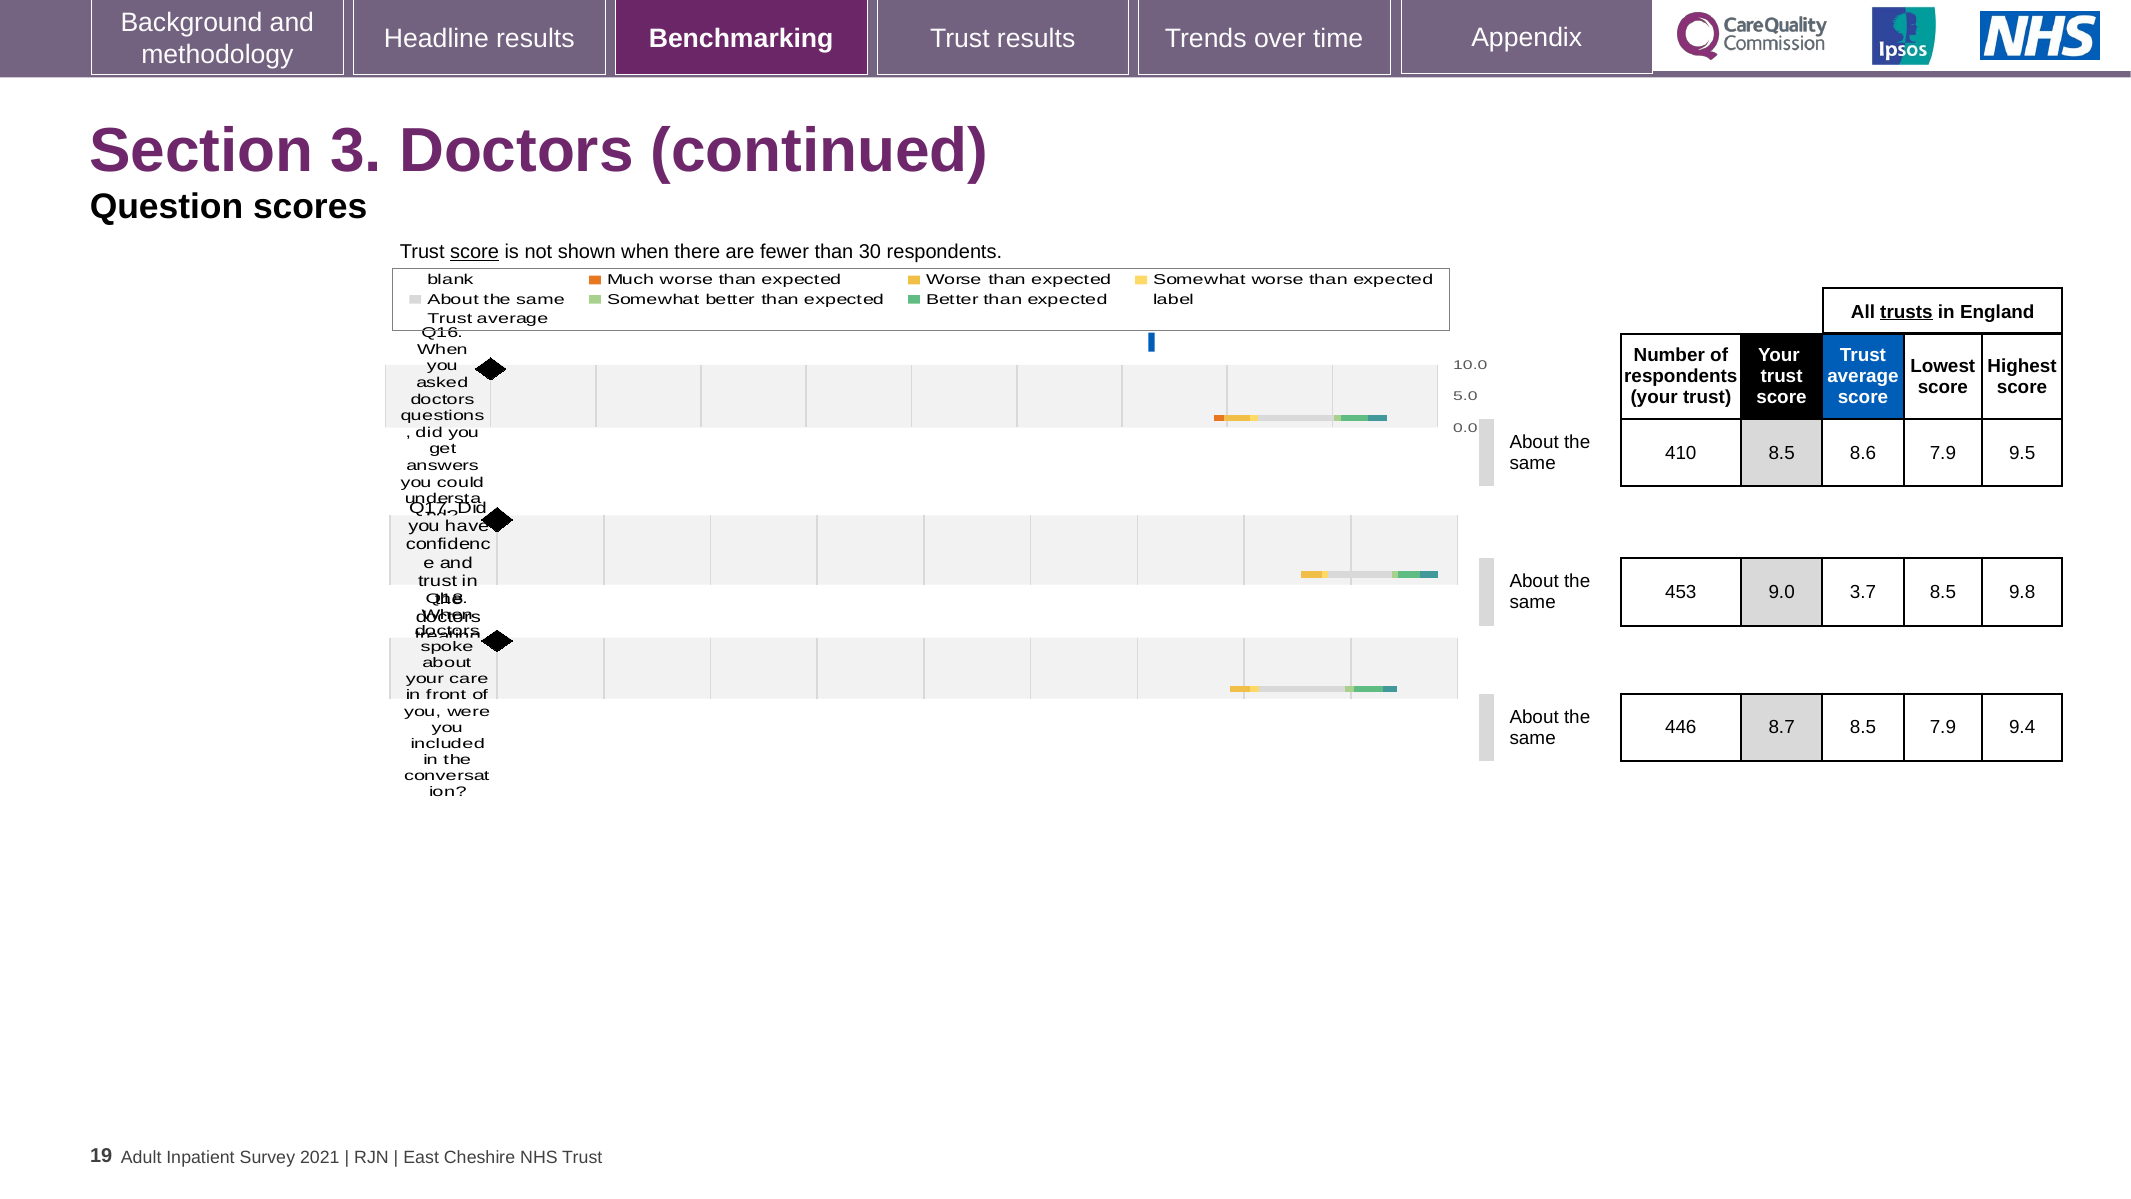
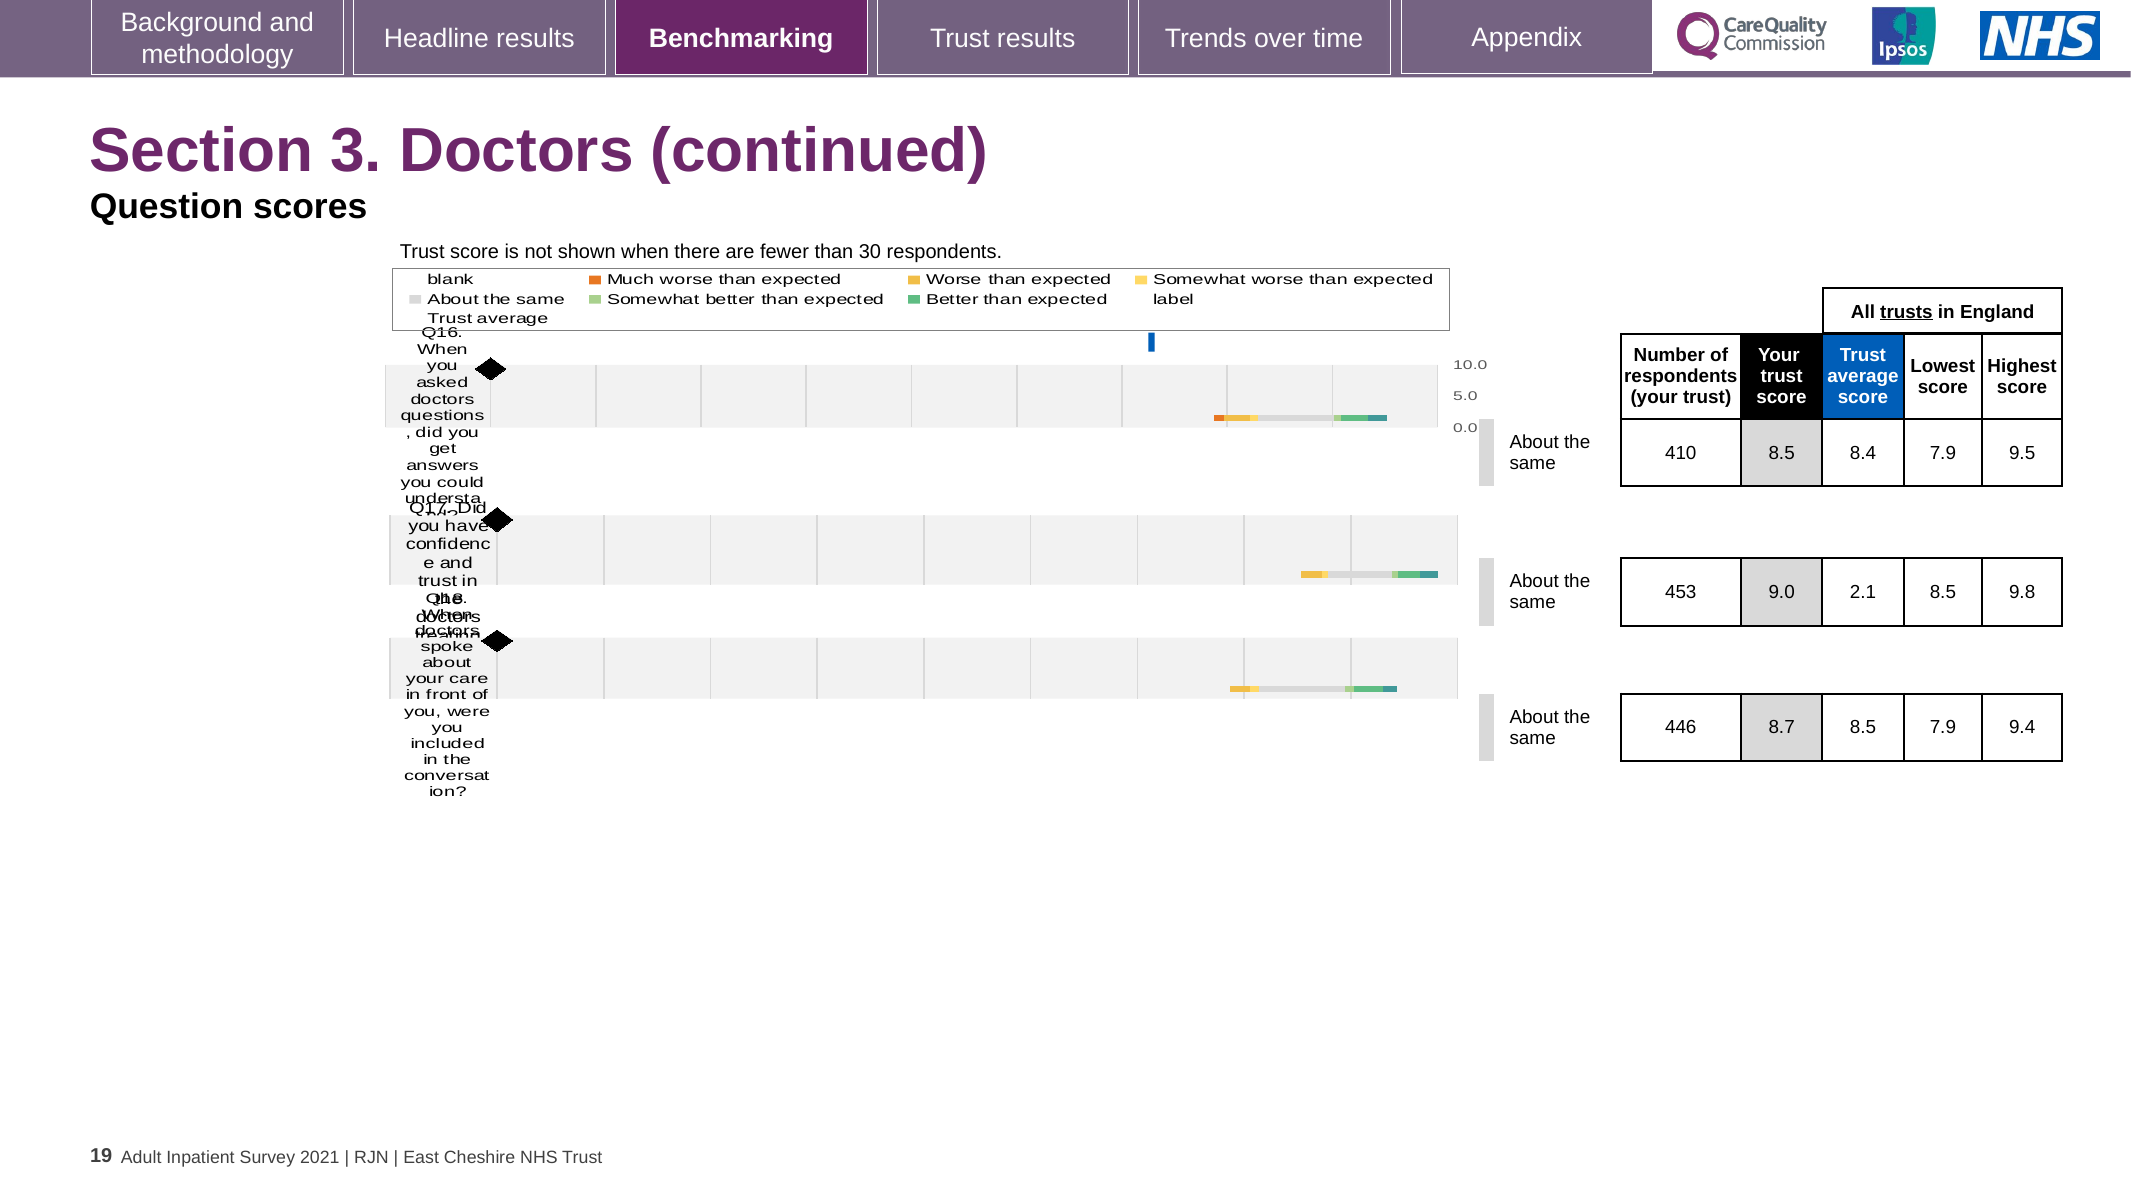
score at (475, 252) underline: present -> none
8.6: 8.6 -> 8.4
3.7: 3.7 -> 2.1
